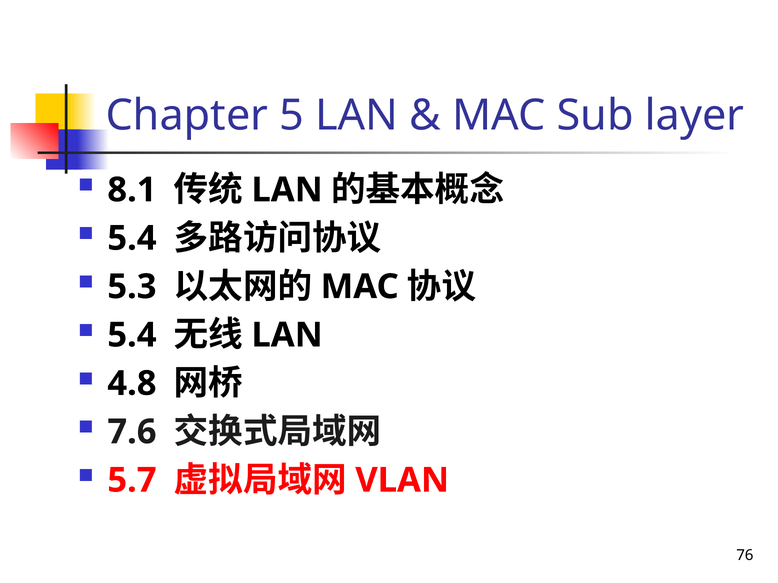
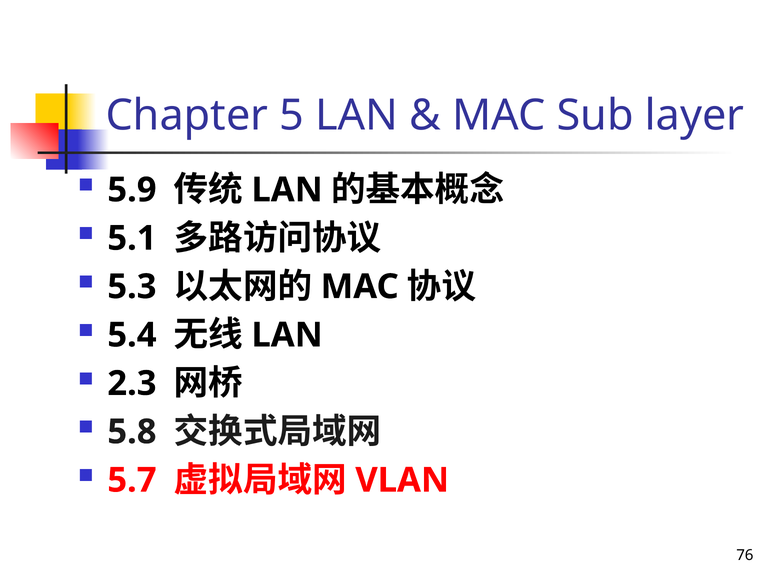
8.1: 8.1 -> 5.9
5.4 at (132, 239): 5.4 -> 5.1
4.8: 4.8 -> 2.3
7.6: 7.6 -> 5.8
